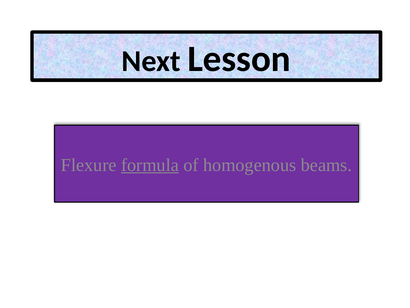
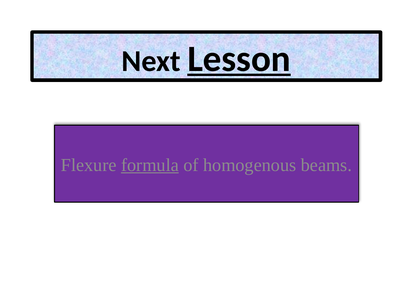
Lesson underline: none -> present
